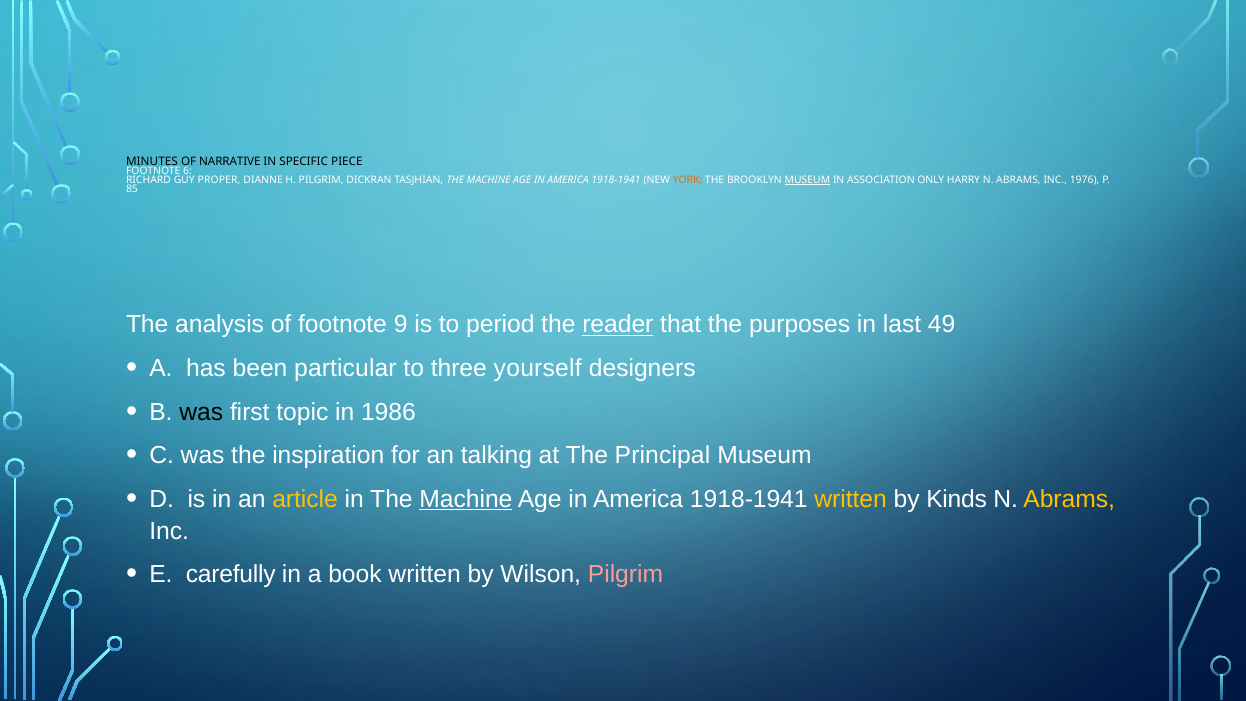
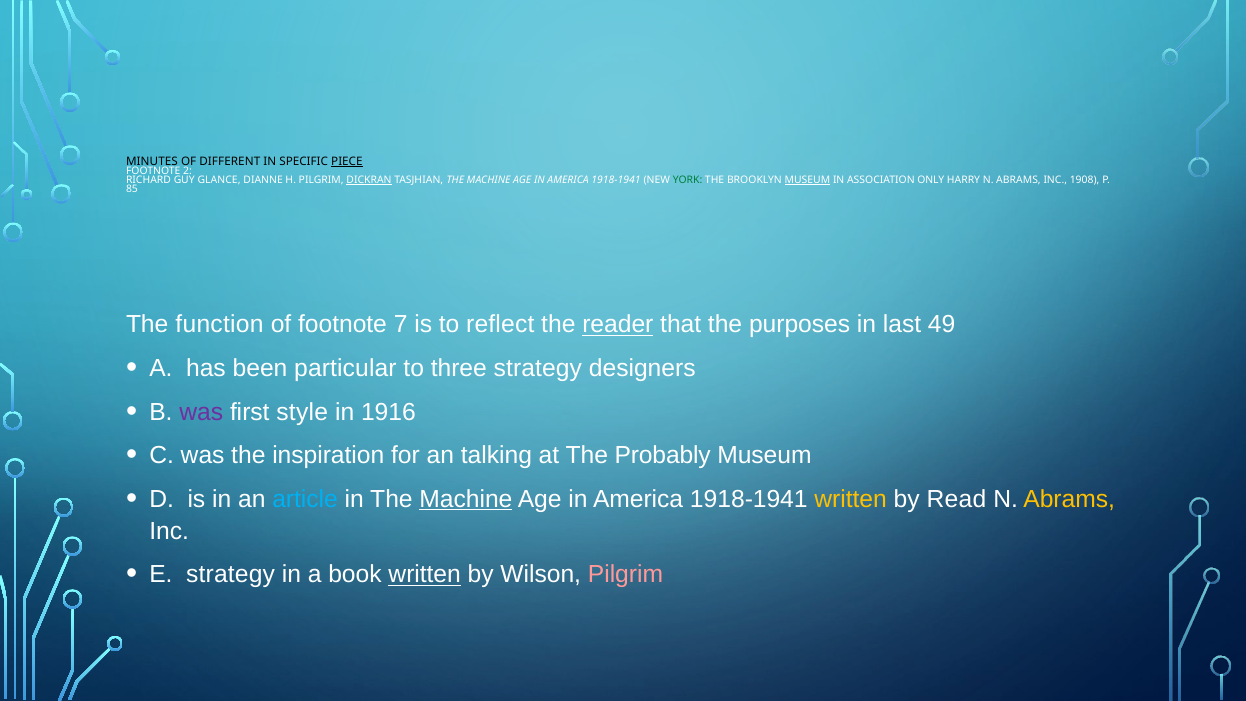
NARRATIVE: NARRATIVE -> DIFFERENT
PIECE underline: none -> present
6: 6 -> 2
PROPER: PROPER -> GLANCE
DICKRAN underline: none -> present
YORK colour: orange -> green
1976: 1976 -> 1908
analysis: analysis -> function
9: 9 -> 7
period: period -> reflect
three yourself: yourself -> strategy
was at (201, 412) colour: black -> purple
topic: topic -> style
1986: 1986 -> 1916
Principal: Principal -> Probably
article colour: yellow -> light blue
Kinds: Kinds -> Read
E carefully: carefully -> strategy
written at (425, 575) underline: none -> present
